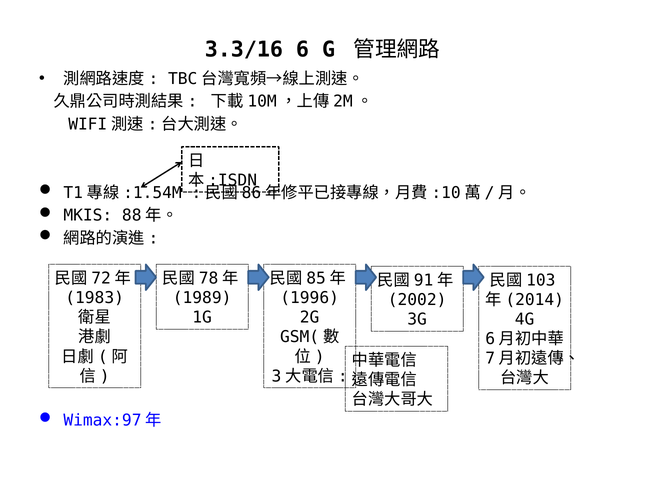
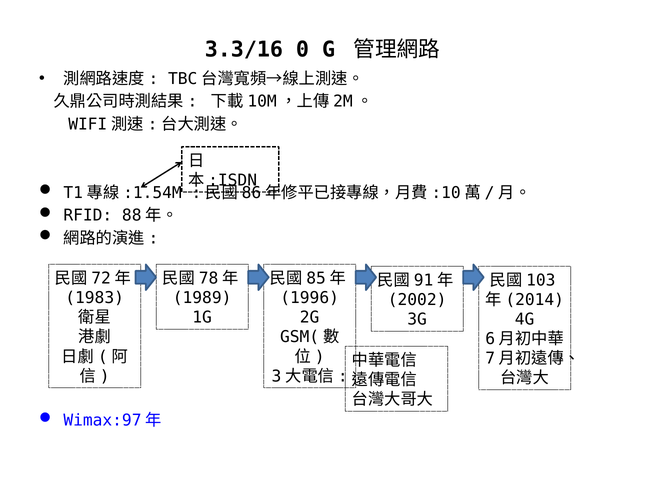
6: 6 -> 0
MKIS: MKIS -> RFID
